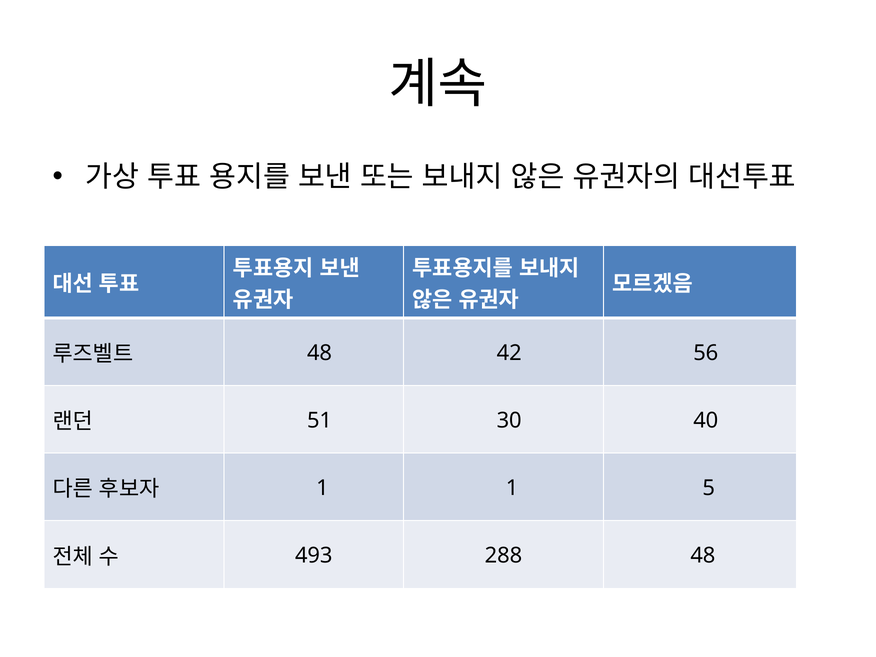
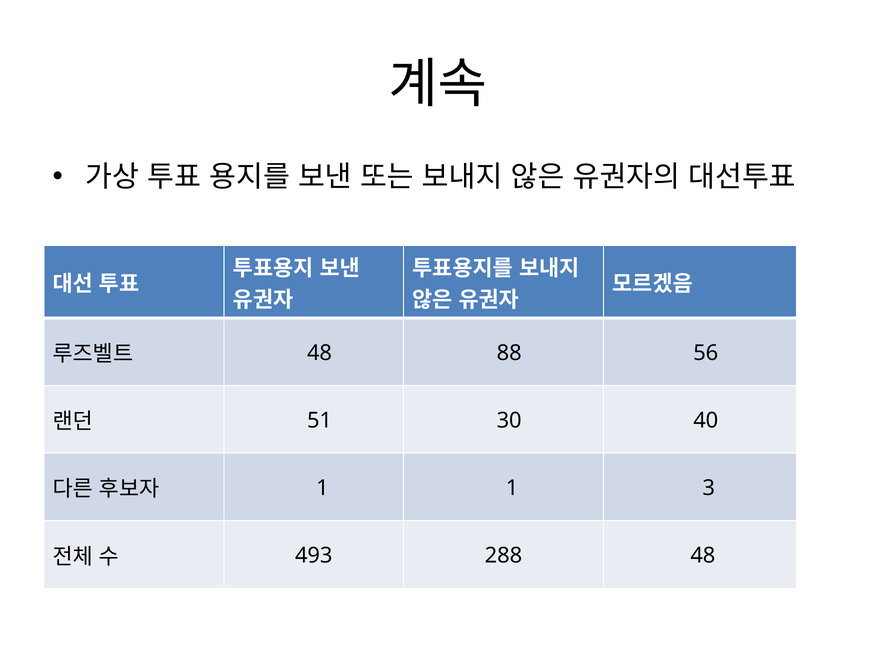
42: 42 -> 88
5: 5 -> 3
